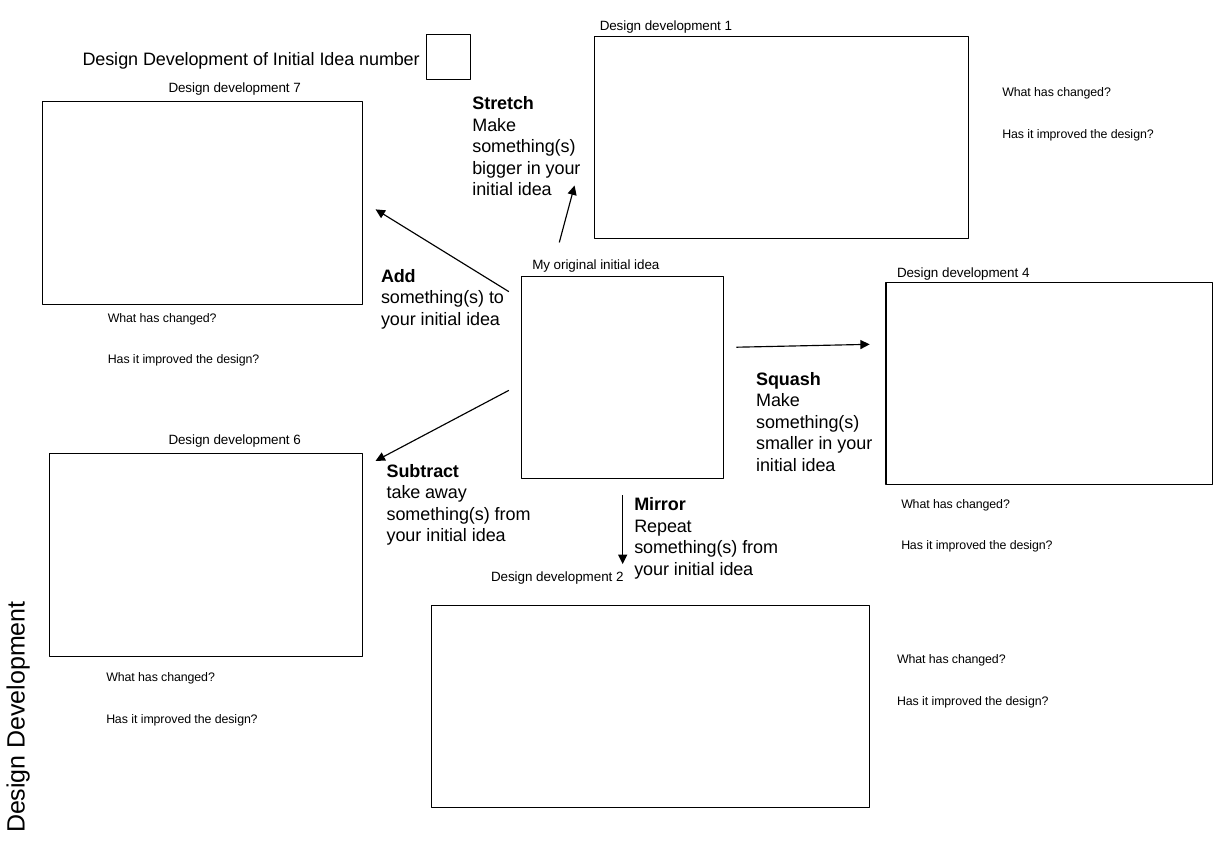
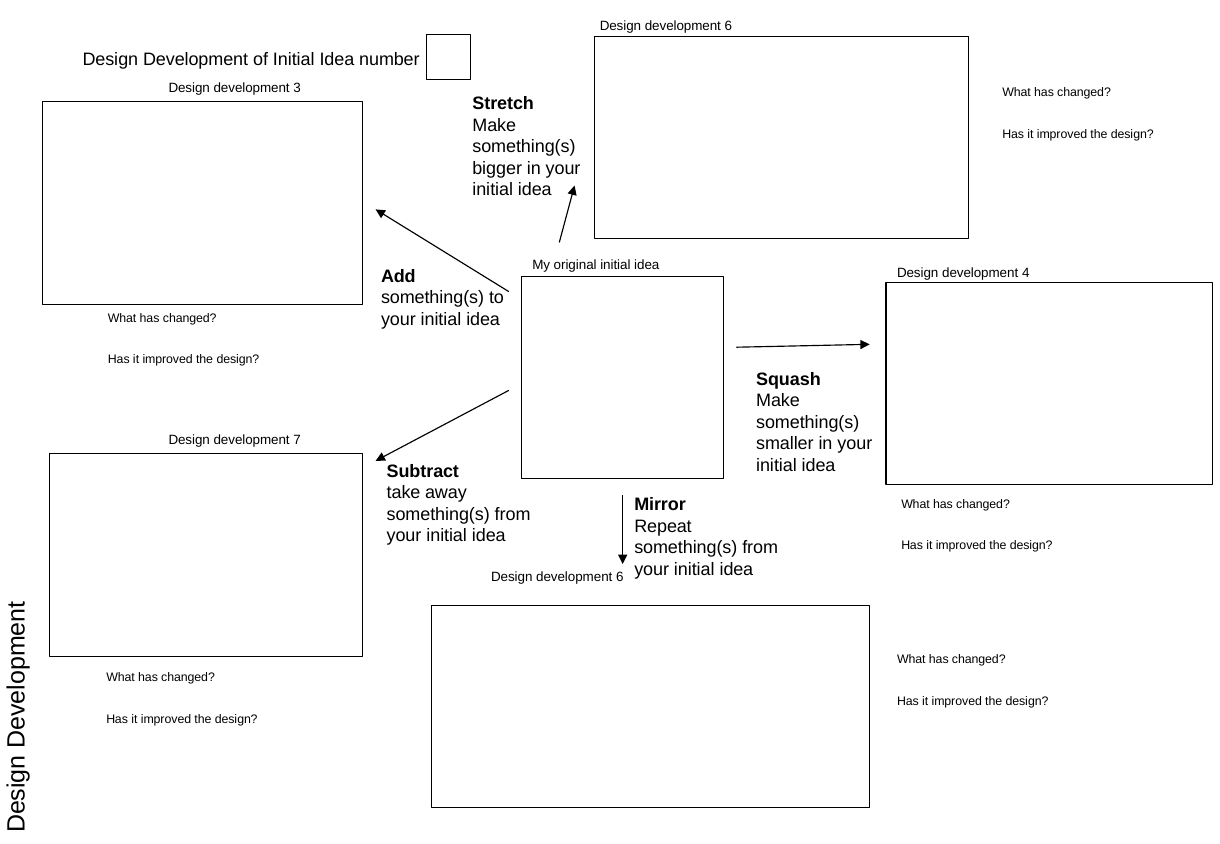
1 at (728, 26): 1 -> 6
7: 7 -> 3
6: 6 -> 7
2 at (620, 578): 2 -> 6
